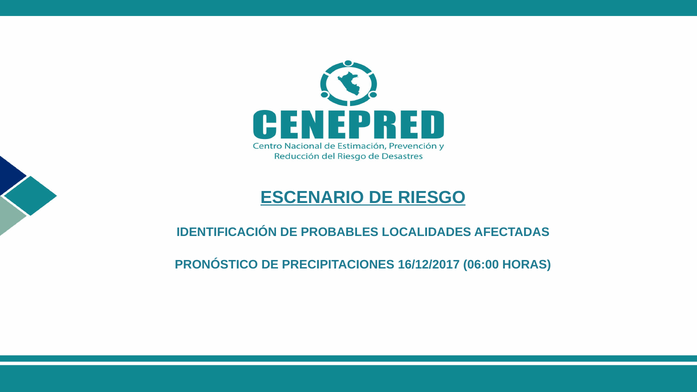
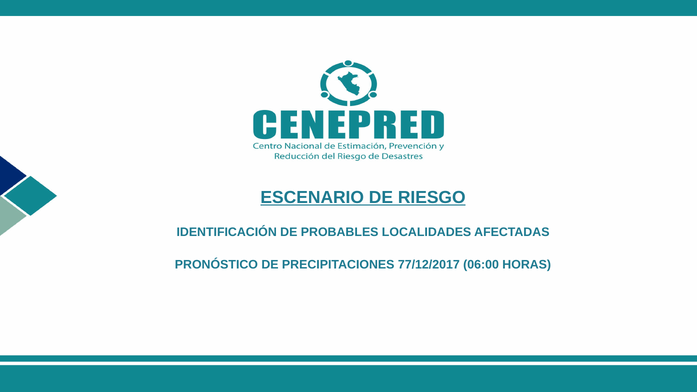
16/12/2017: 16/12/2017 -> 77/12/2017
